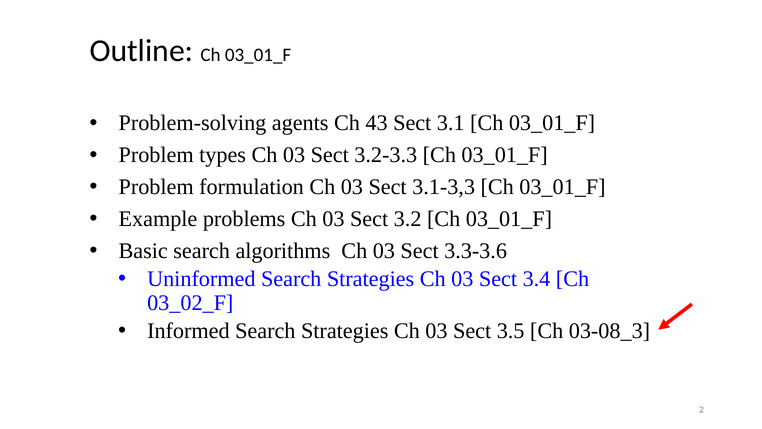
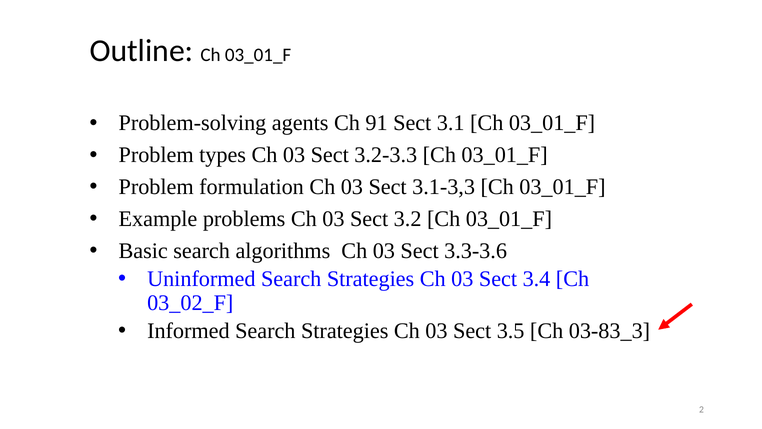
43: 43 -> 91
03-08_3: 03-08_3 -> 03-83_3
